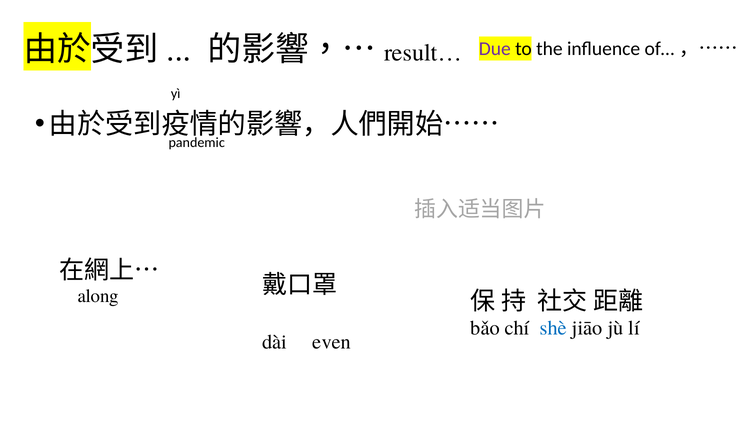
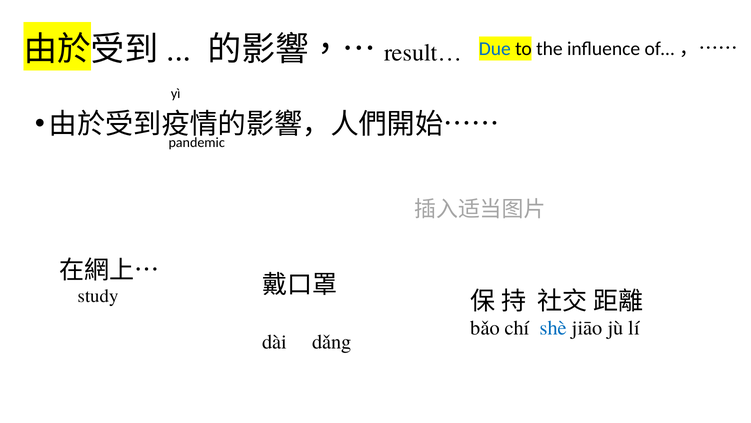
Due colour: purple -> blue
along: along -> study
even: even -> dǎng
